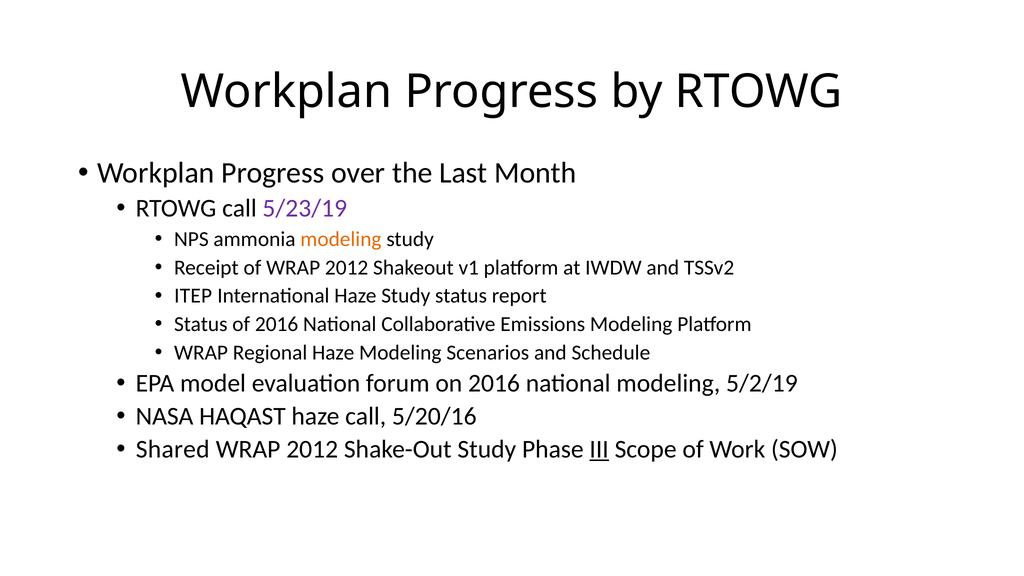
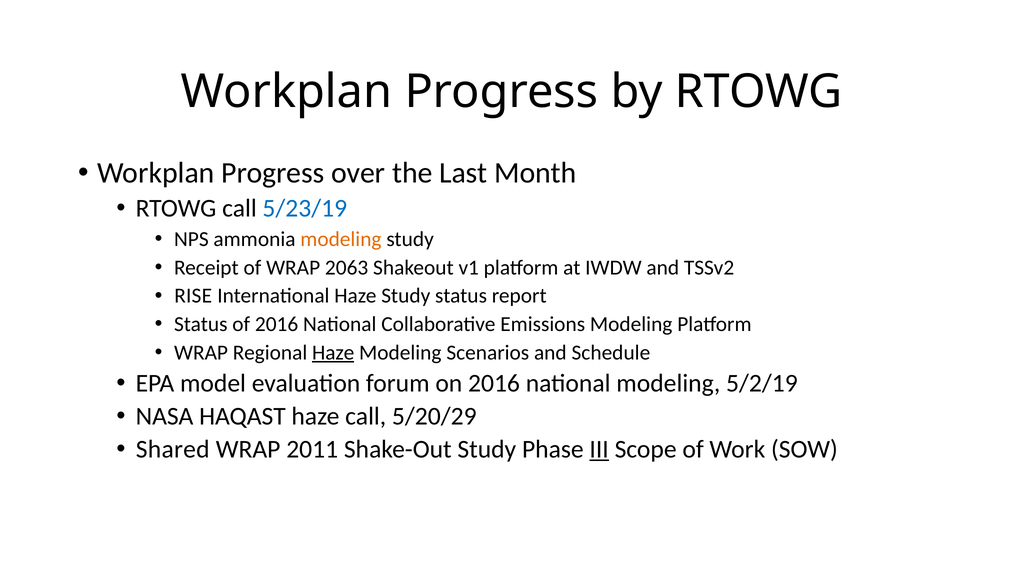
5/23/19 colour: purple -> blue
of WRAP 2012: 2012 -> 2063
ITEP: ITEP -> RISE
Haze at (333, 353) underline: none -> present
5/20/16: 5/20/16 -> 5/20/29
2012 at (312, 449): 2012 -> 2011
